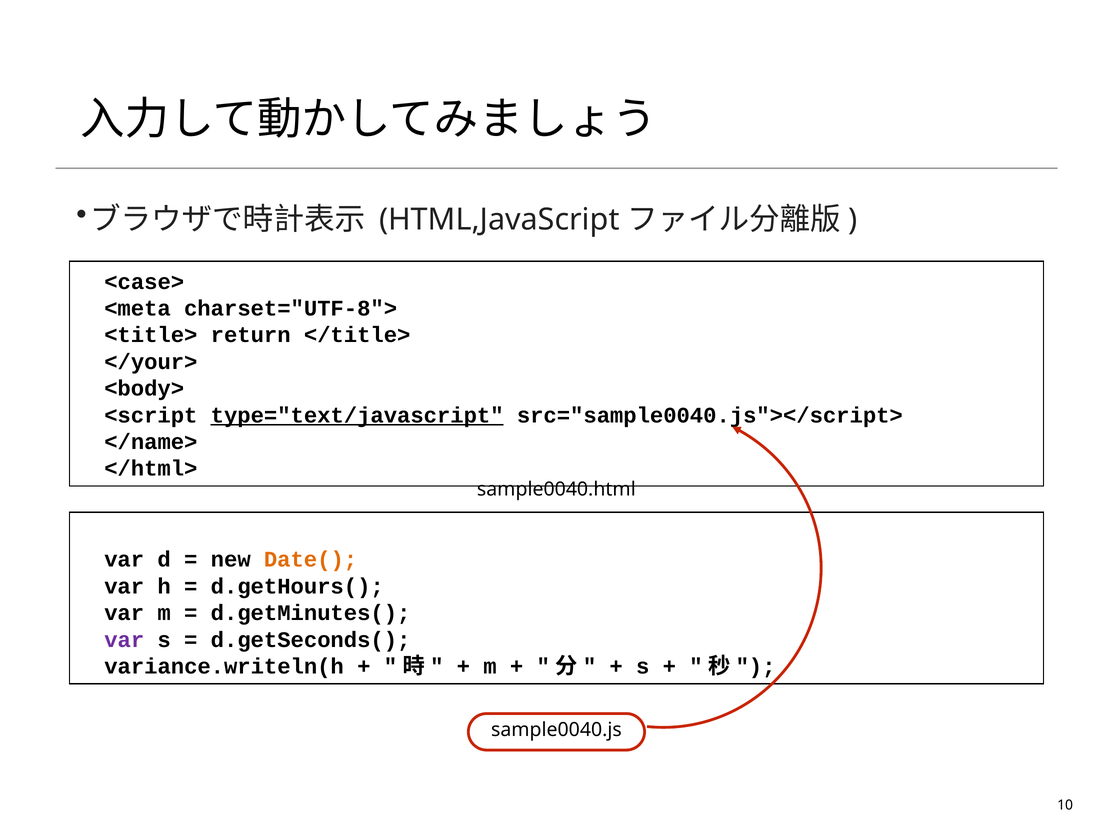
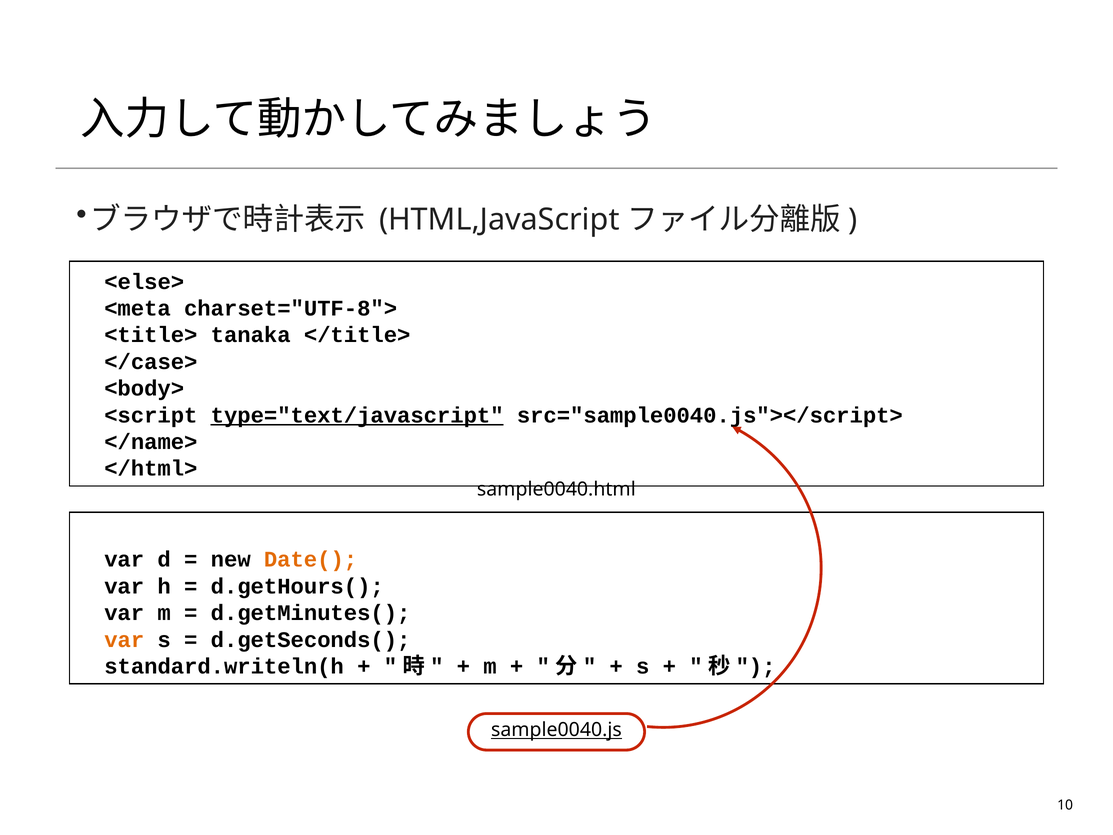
<case>: <case> -> <else>
return: return -> tanaka
</your>: </your> -> </case>
var at (124, 640) colour: purple -> orange
variance.writeln(h: variance.writeln(h -> standard.writeln(h
sample0040.js underline: none -> present
